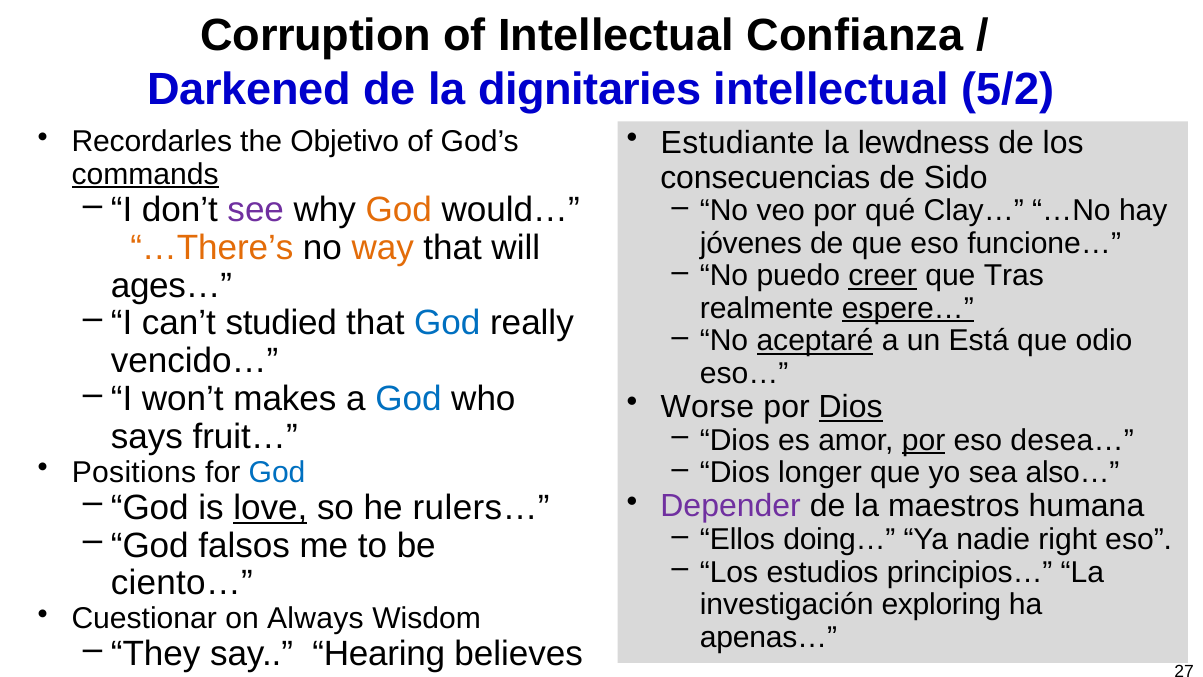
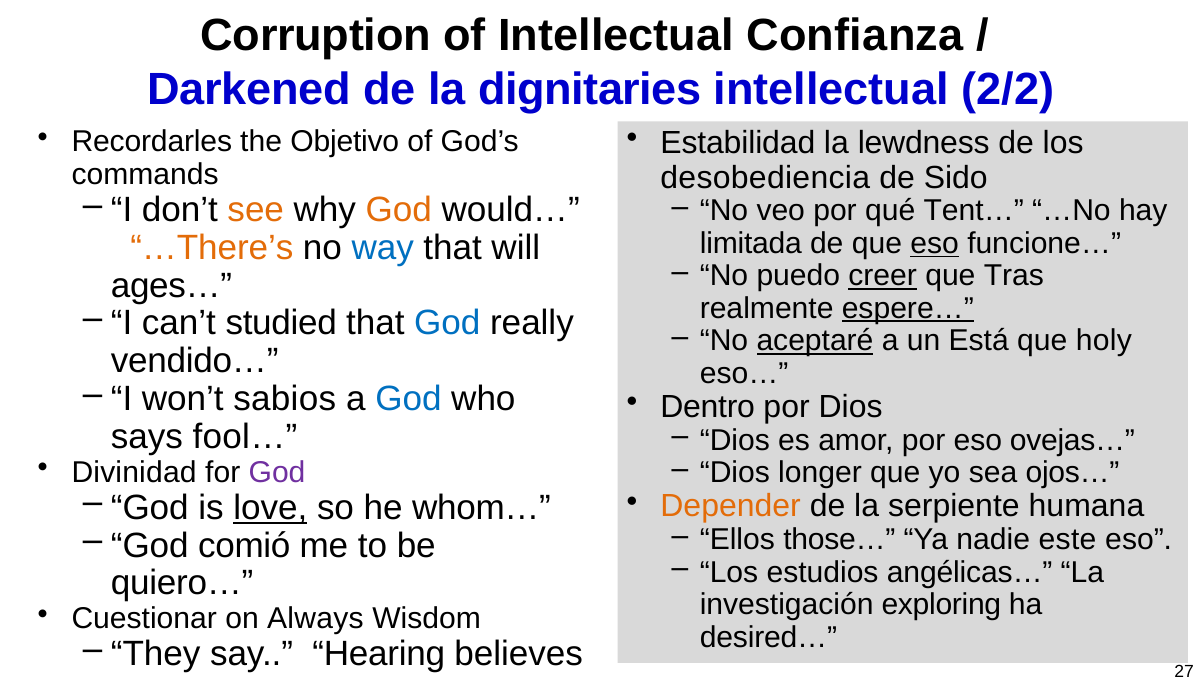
5/2: 5/2 -> 2/2
Estudiante: Estudiante -> Estabilidad
commands underline: present -> none
consecuencias: consecuencias -> desobediencia
see colour: purple -> orange
Clay…: Clay… -> Tent…
jóvenes: jóvenes -> limitada
eso at (935, 243) underline: none -> present
way colour: orange -> blue
odio: odio -> holy
vencido…: vencido… -> vendido…
makes: makes -> sabios
Worse: Worse -> Dentro
Dios at (851, 407) underline: present -> none
fruit…: fruit… -> fool…
por at (924, 440) underline: present -> none
desea…: desea… -> ovejas…
Positions: Positions -> Divinidad
God at (277, 472) colour: blue -> purple
also…: also… -> ojos…
rulers…: rulers… -> whom…
Depender colour: purple -> orange
maestros: maestros -> serpiente
doing…: doing… -> those…
right: right -> este
falsos: falsos -> comió
principios…: principios… -> angélicas…
ciento…: ciento… -> quiero…
apenas…: apenas… -> desired…
